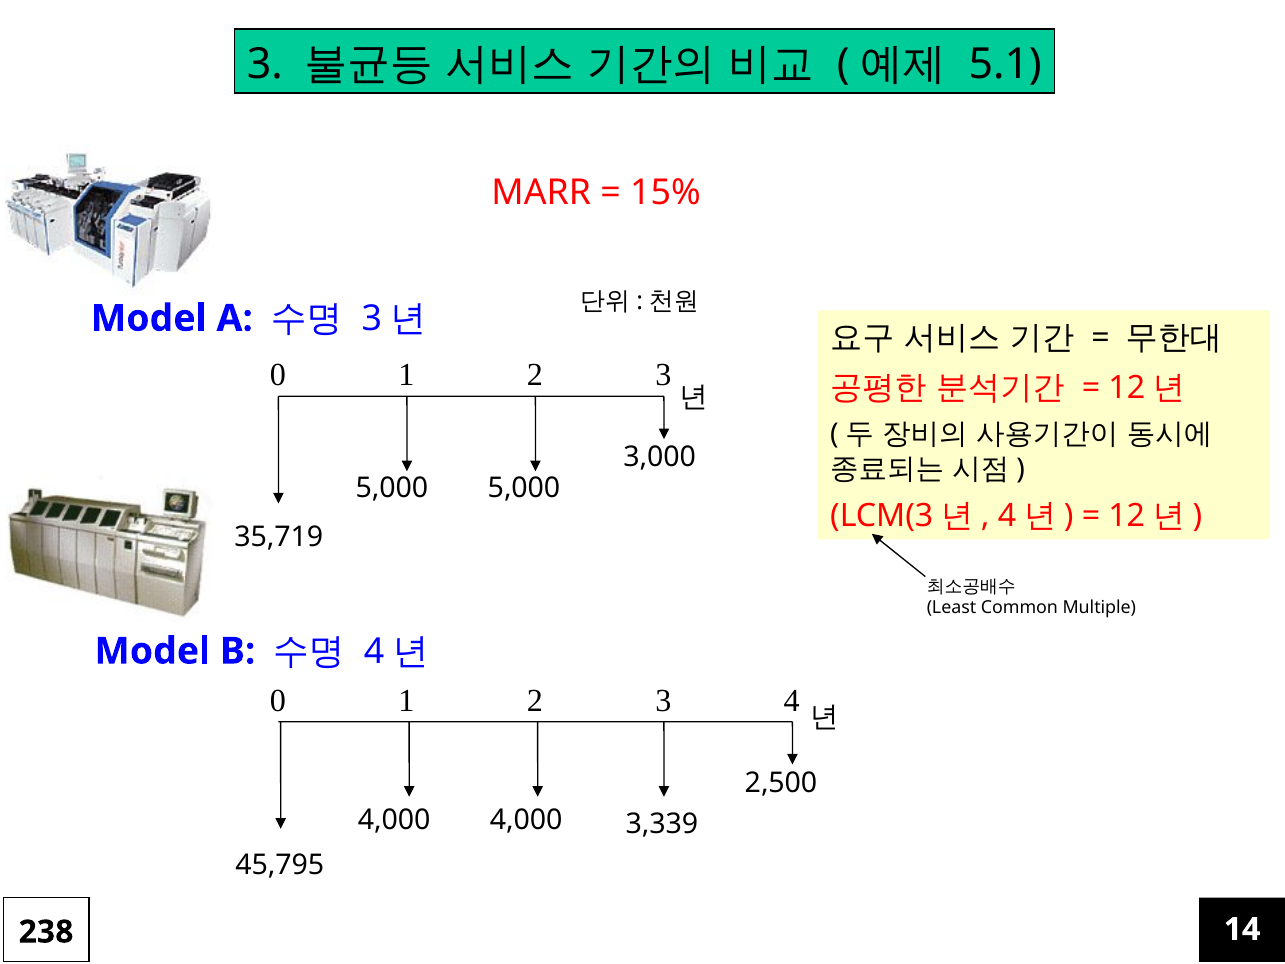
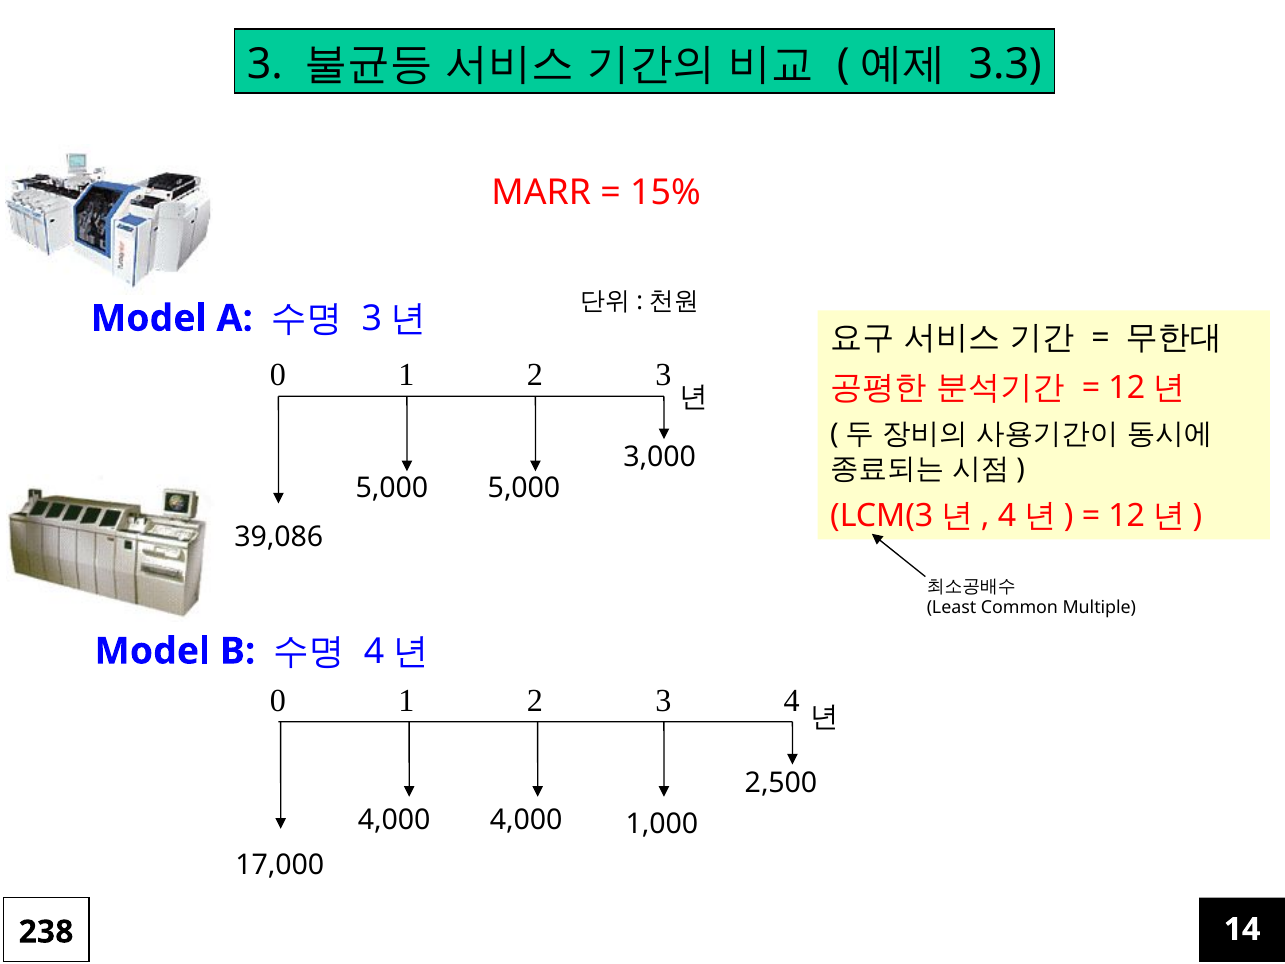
5.1: 5.1 -> 3.3
35,719: 35,719 -> 39,086
3,339: 3,339 -> 1,000
45,795: 45,795 -> 17,000
